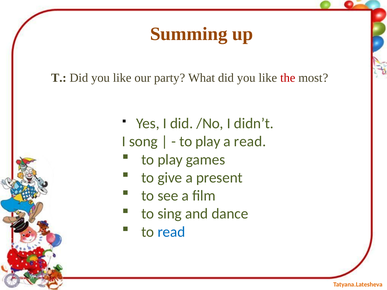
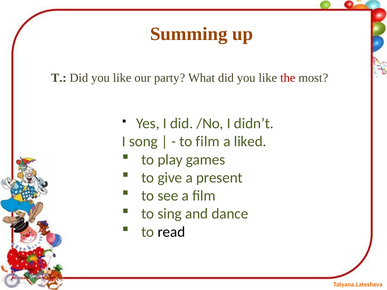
play at (208, 142): play -> film
a read: read -> liked
read at (171, 232) colour: blue -> black
